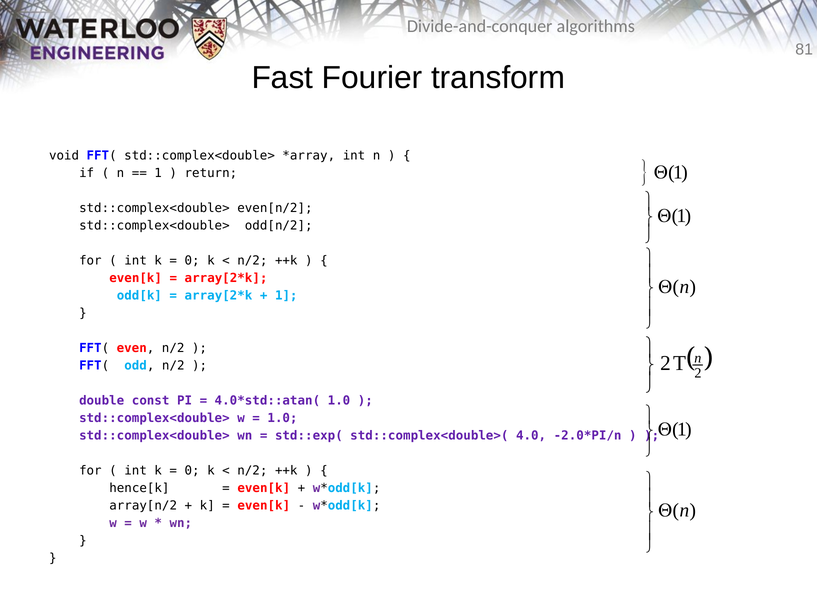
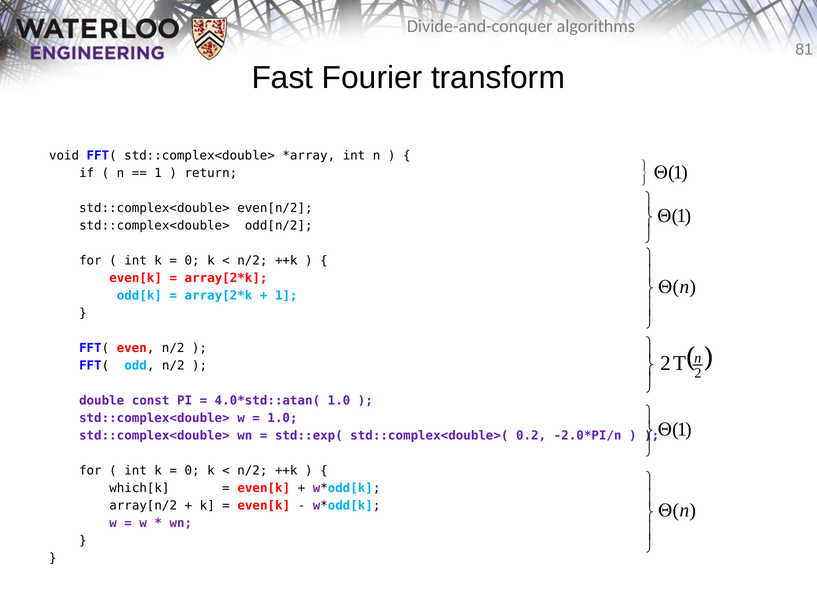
4.0: 4.0 -> 0.2
hence[k: hence[k -> which[k
